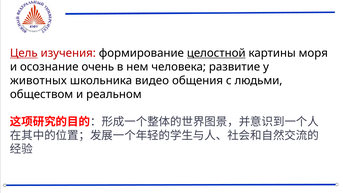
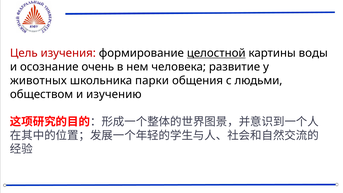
Цель underline: present -> none
моря: моря -> воды
видео: видео -> парки
реальном: реальном -> изучению
